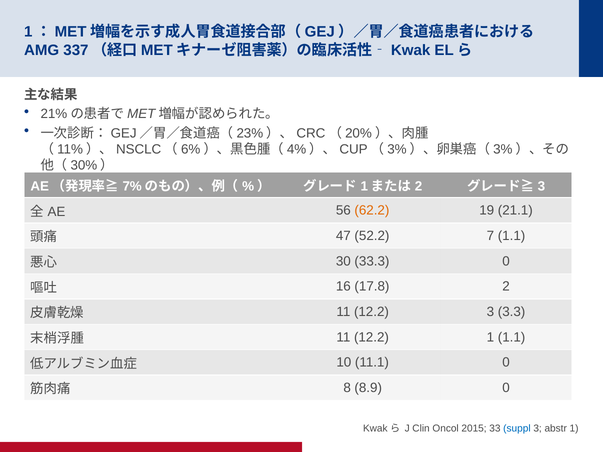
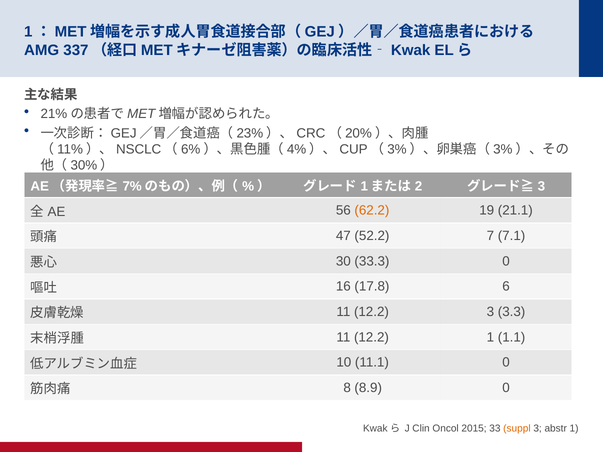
7 1.1: 1.1 -> 7.1
17.8 2: 2 -> 6
suppl colour: blue -> orange
